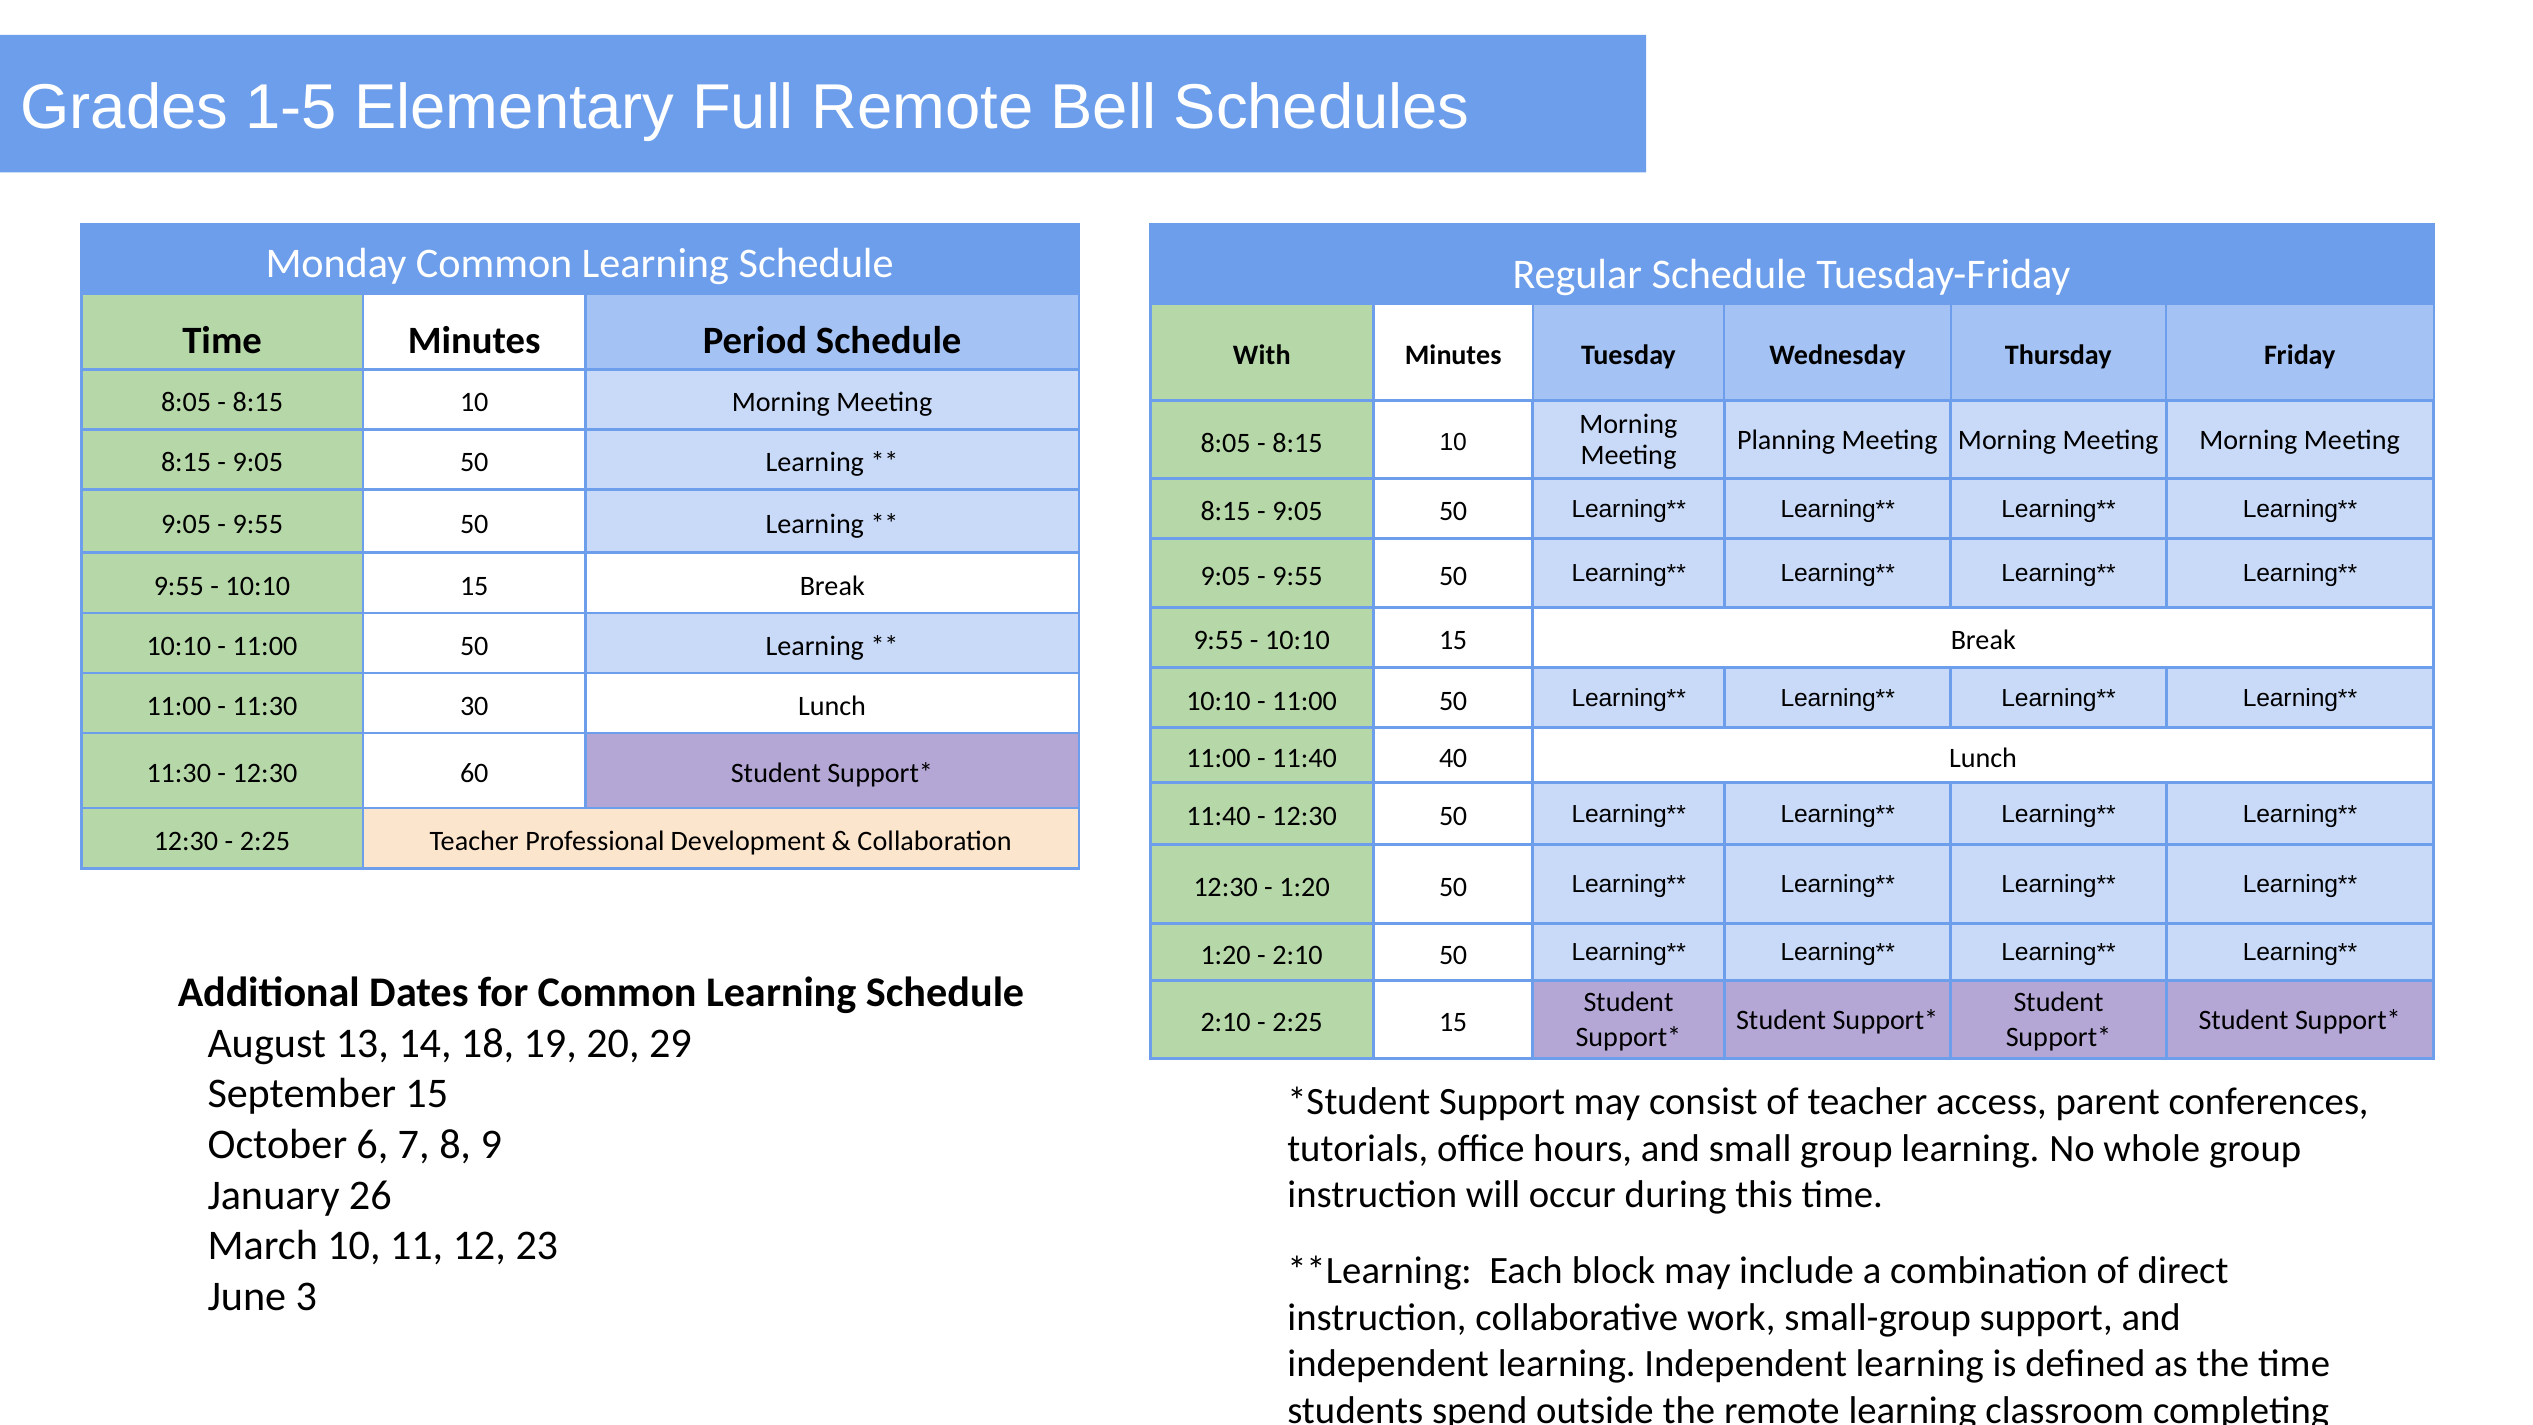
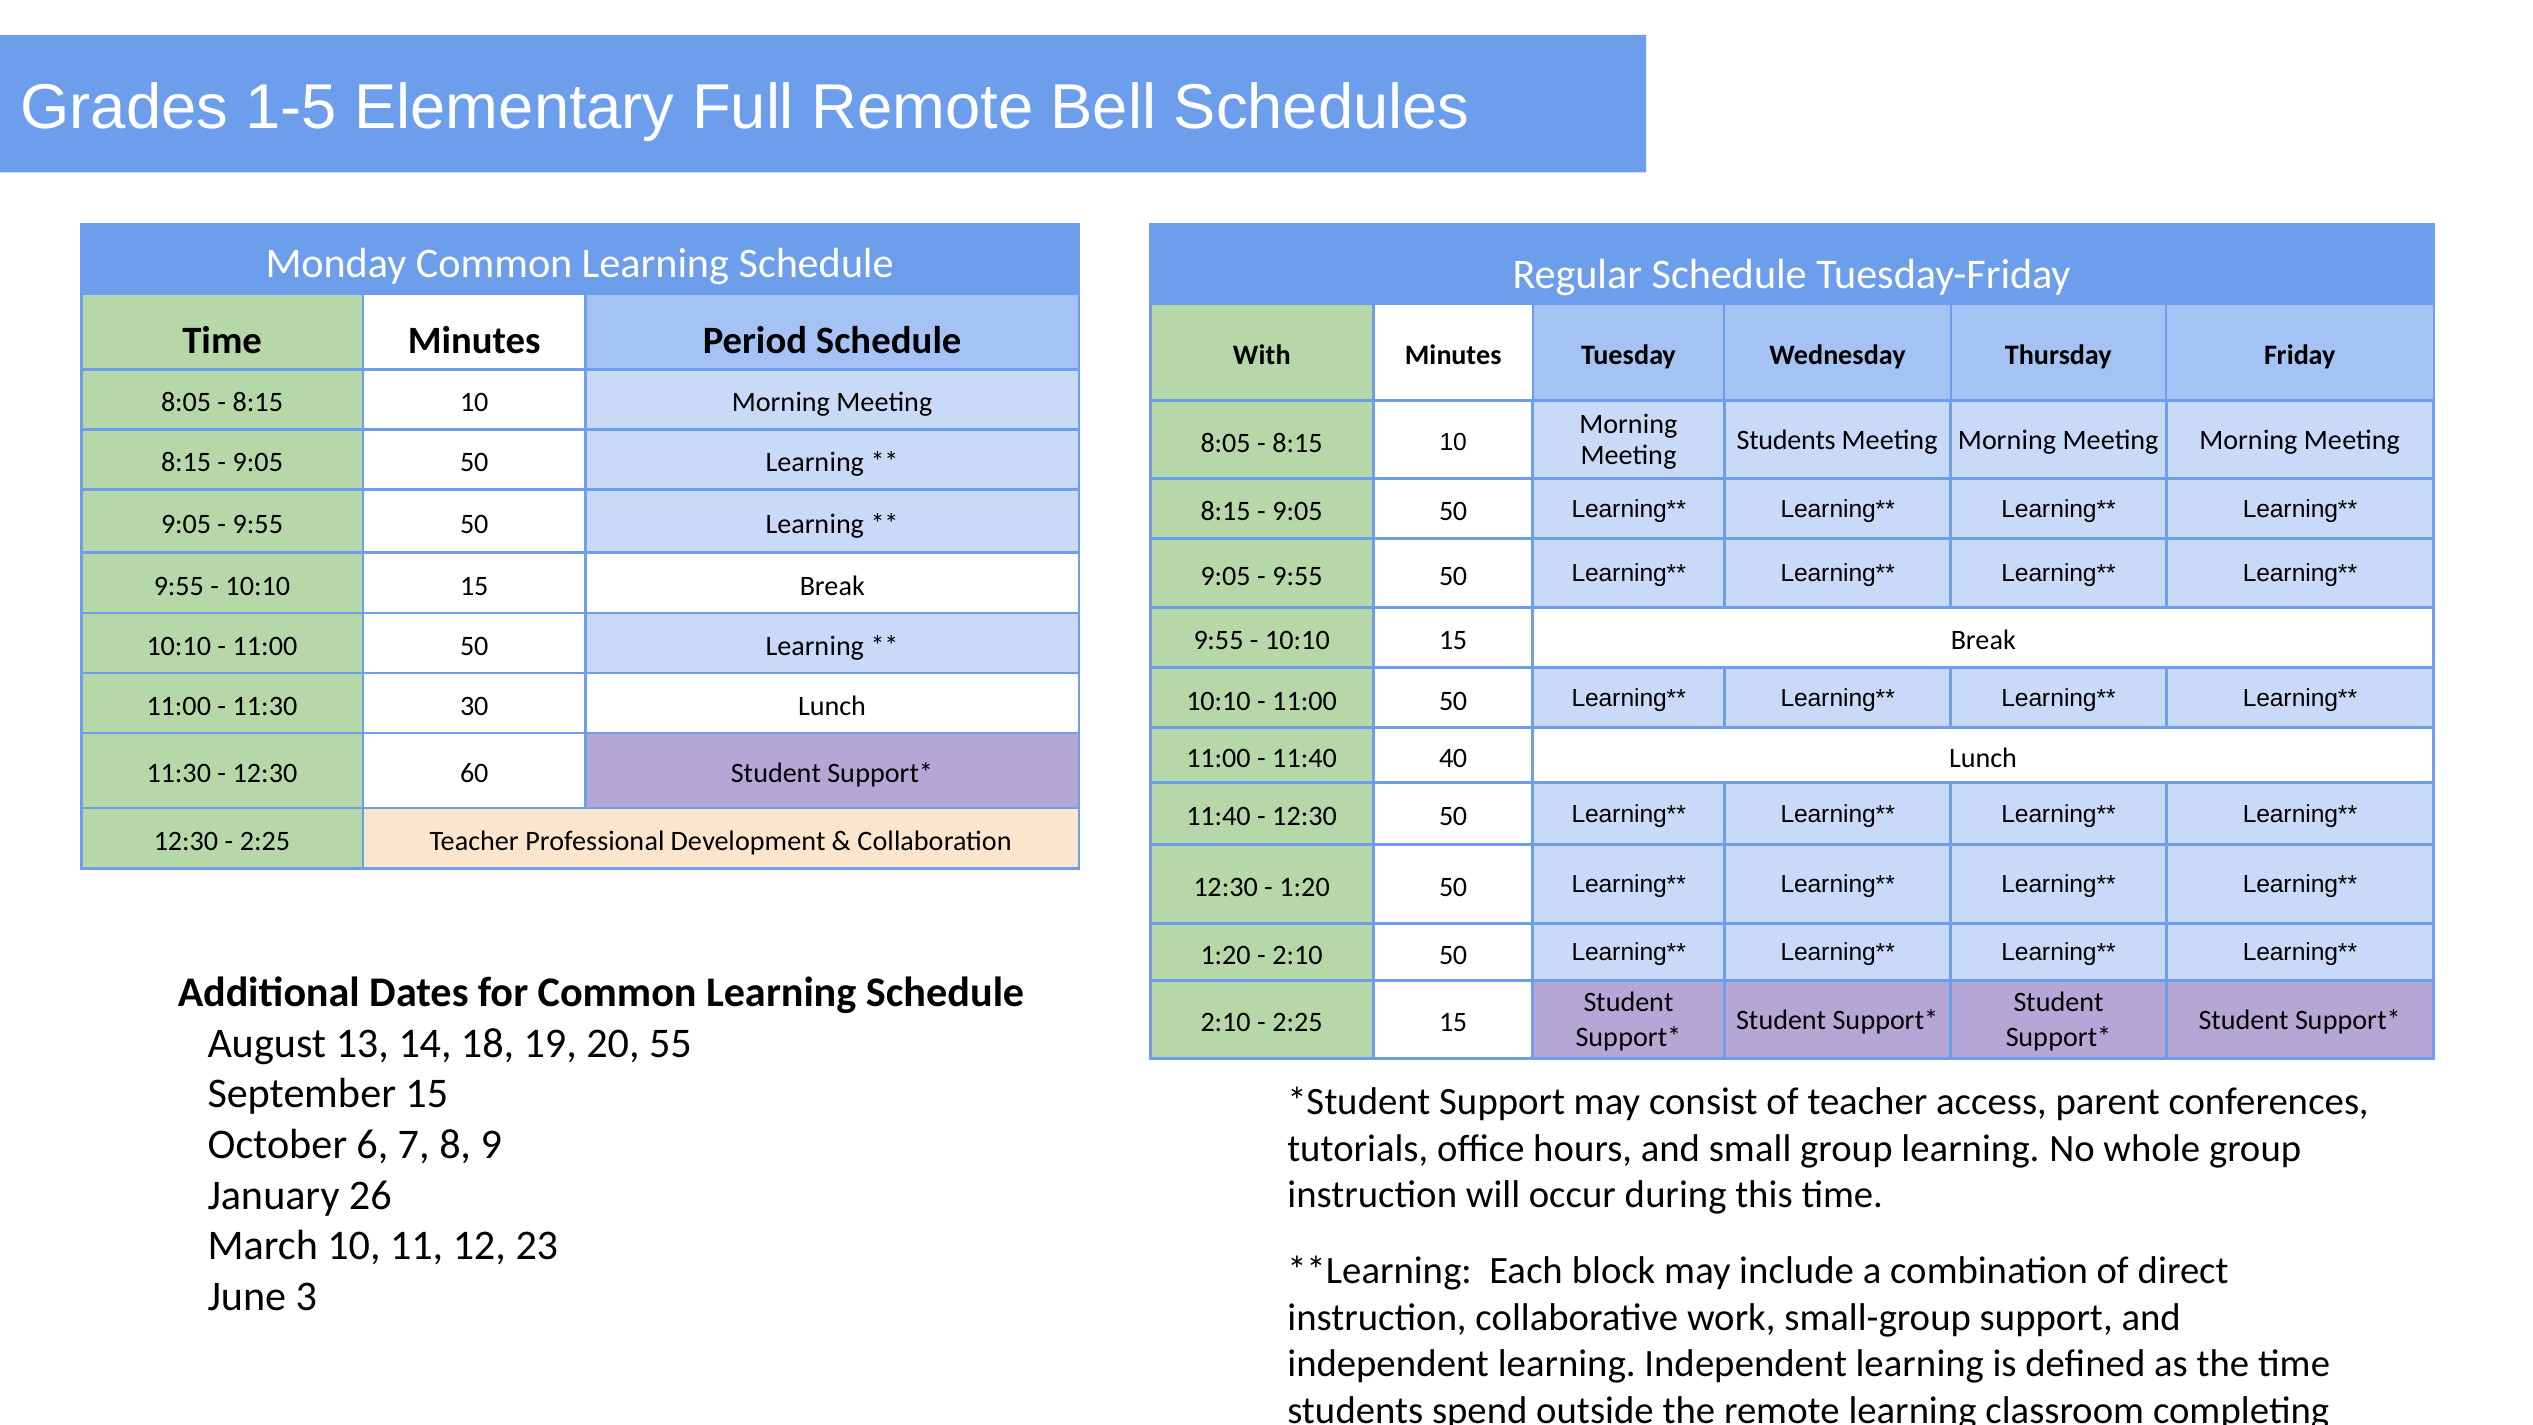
Planning at (1786, 440): Planning -> Students
29: 29 -> 55
